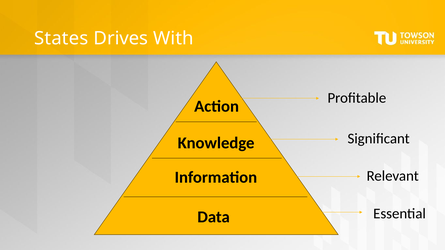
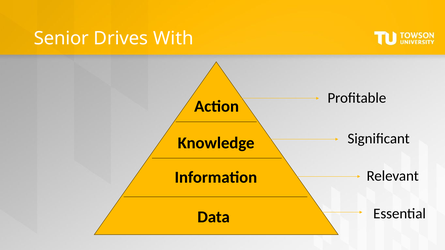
States: States -> Senior
